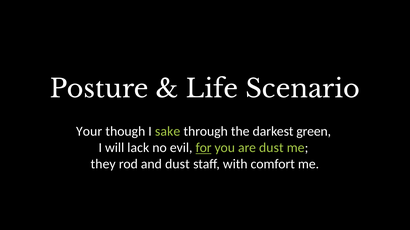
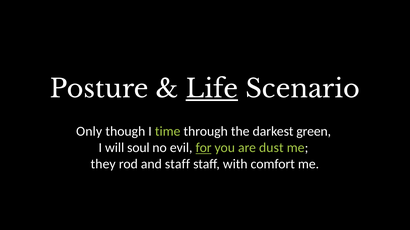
Life underline: none -> present
Your: Your -> Only
sake: sake -> time
lack: lack -> soul
and dust: dust -> staff
